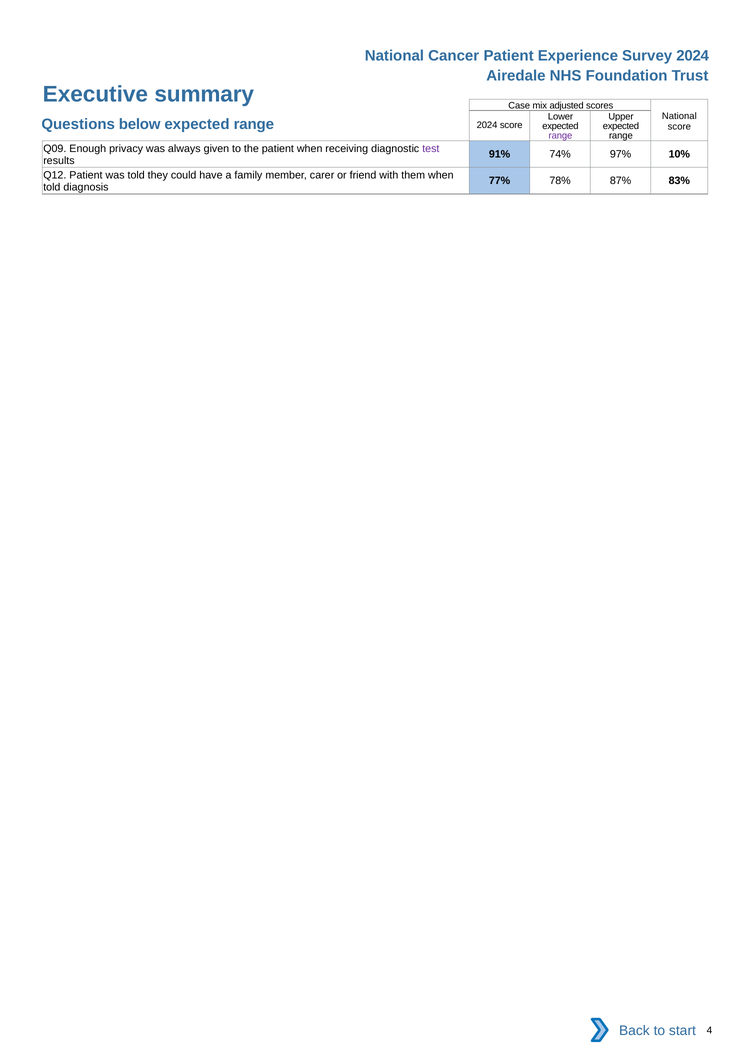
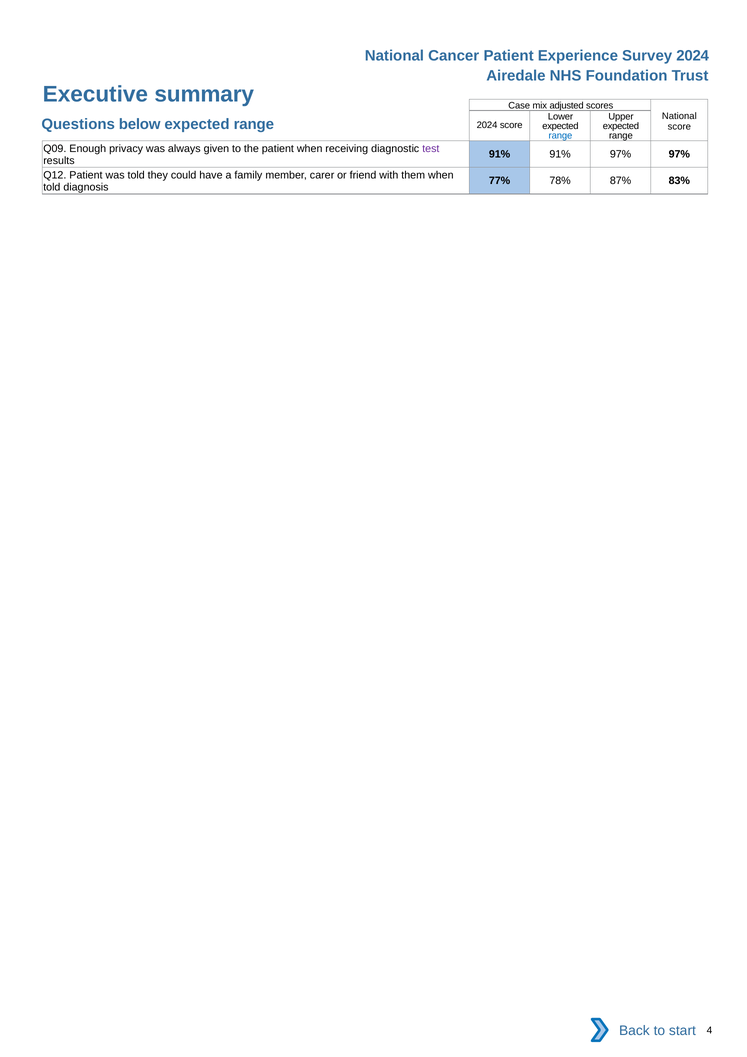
range at (560, 136) colour: purple -> blue
91% 74%: 74% -> 91%
97% 10%: 10% -> 97%
